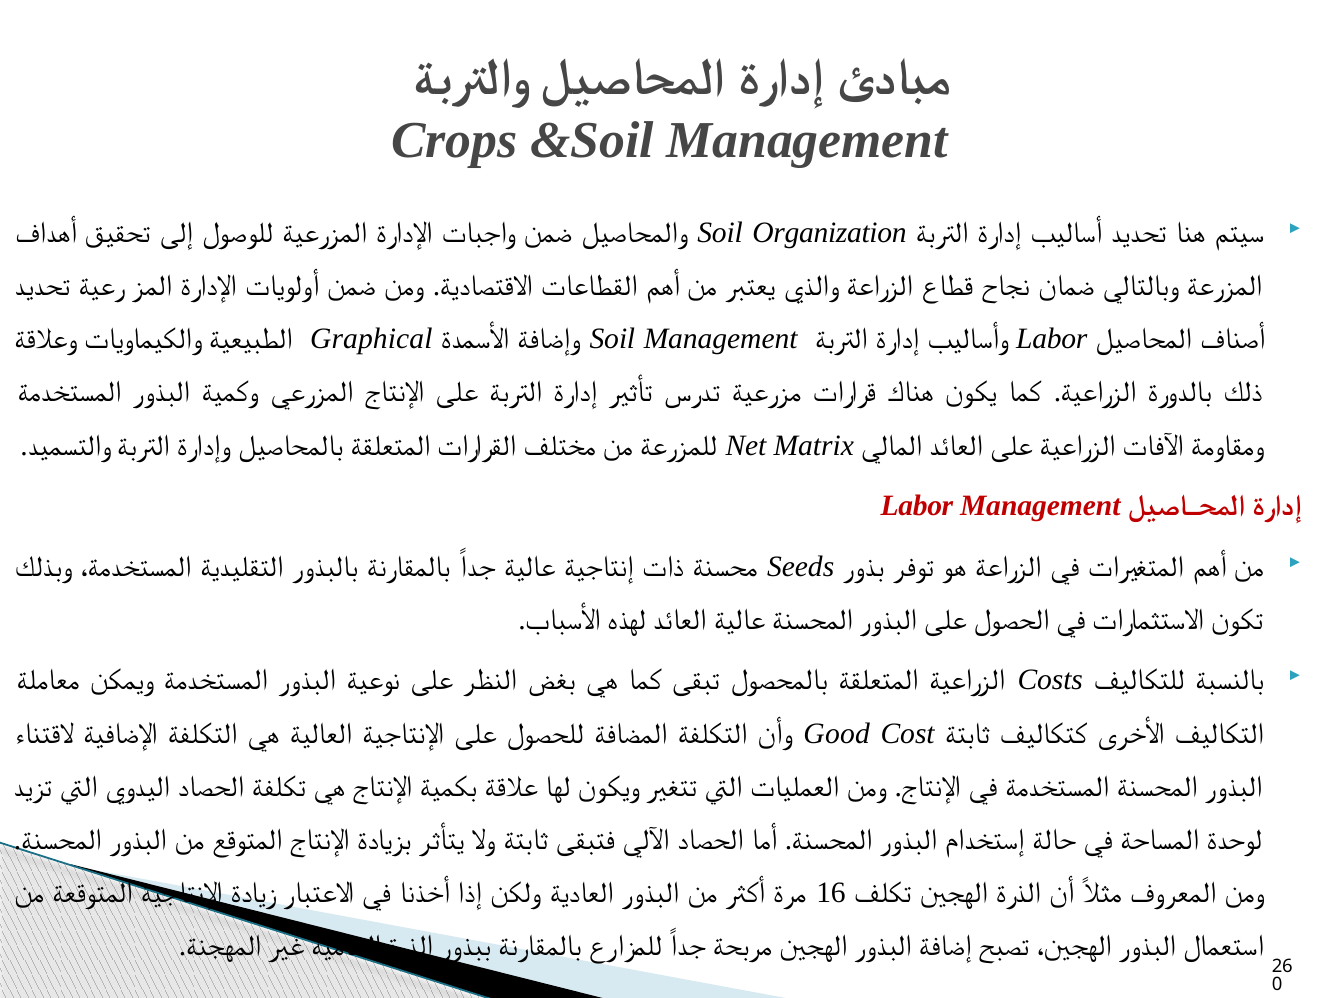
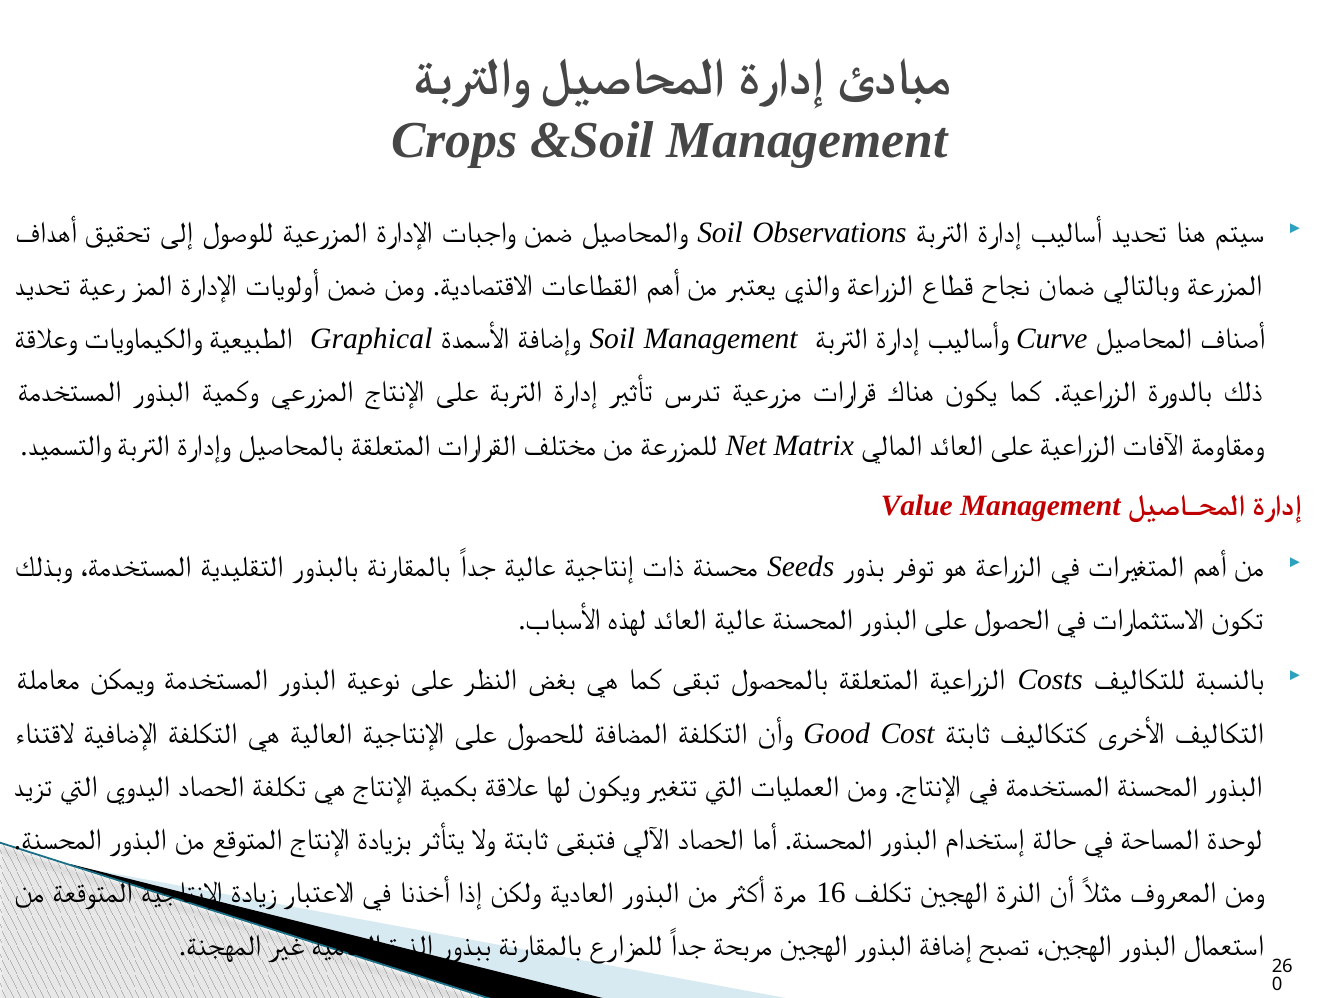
Organization: Organization -> Observations
Labor at (1052, 339): Labor -> Curve
Labor at (917, 506): Labor -> Value
